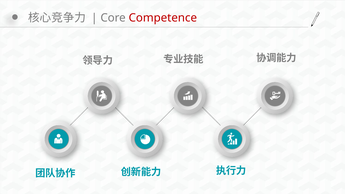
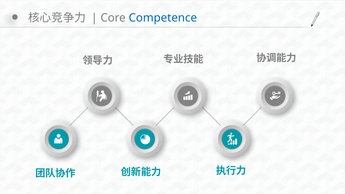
Competence colour: red -> blue
